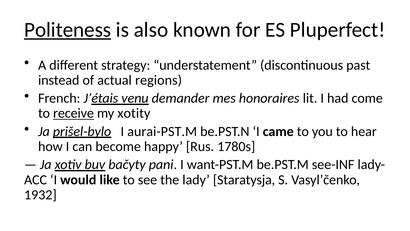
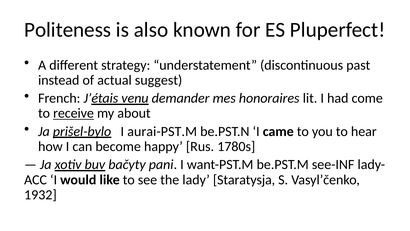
Politeness underline: present -> none
regions: regions -> suggest
xotity: xotity -> about
